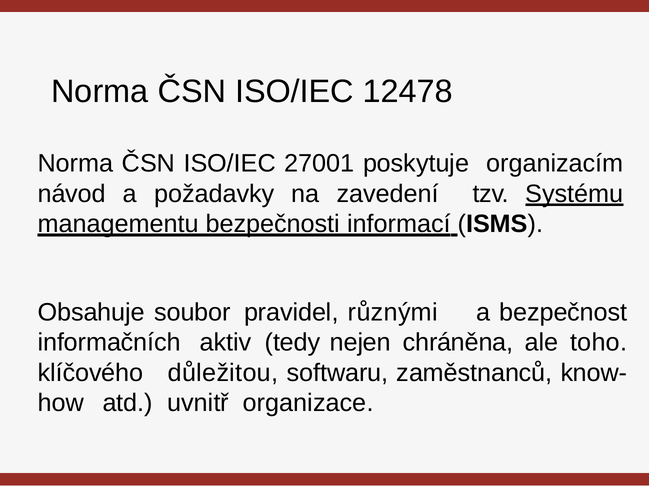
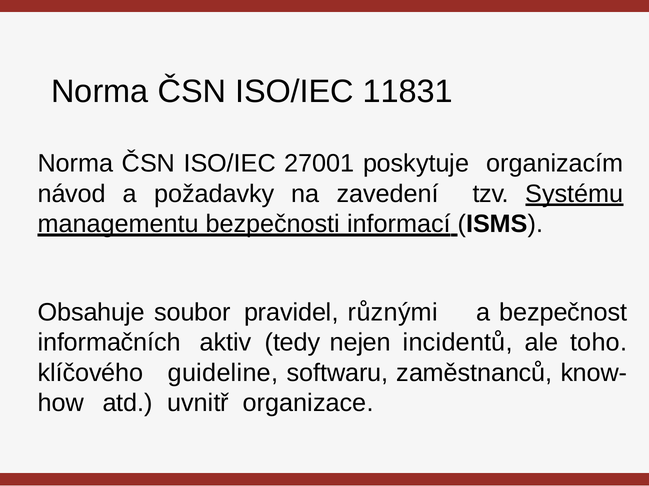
12478: 12478 -> 11831
chráněna: chráněna -> incidentů
důležitou: důležitou -> guideline
